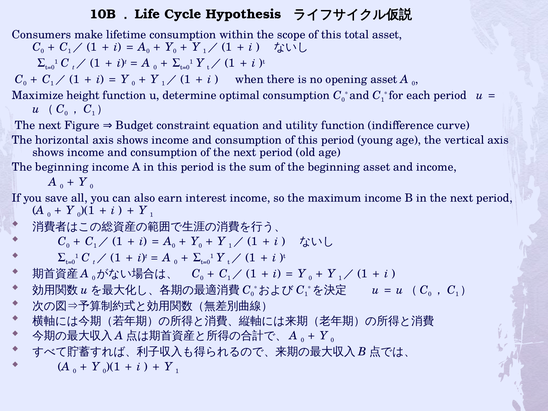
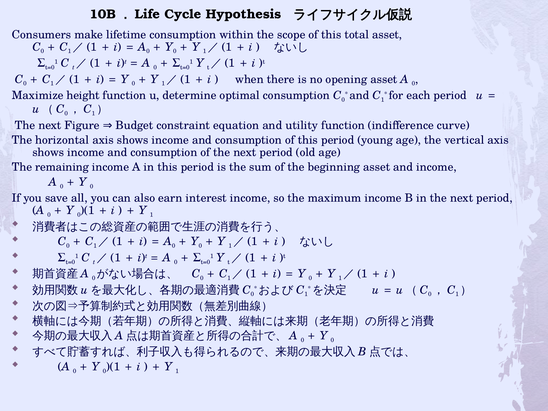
beginning at (62, 167): beginning -> remaining
